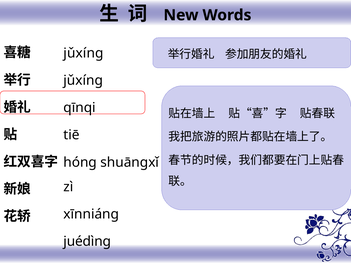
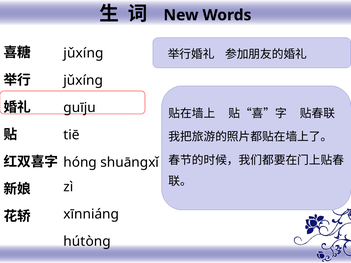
qīnqi: qīnqi -> guīju
juédìng: juédìng -> hútòng
